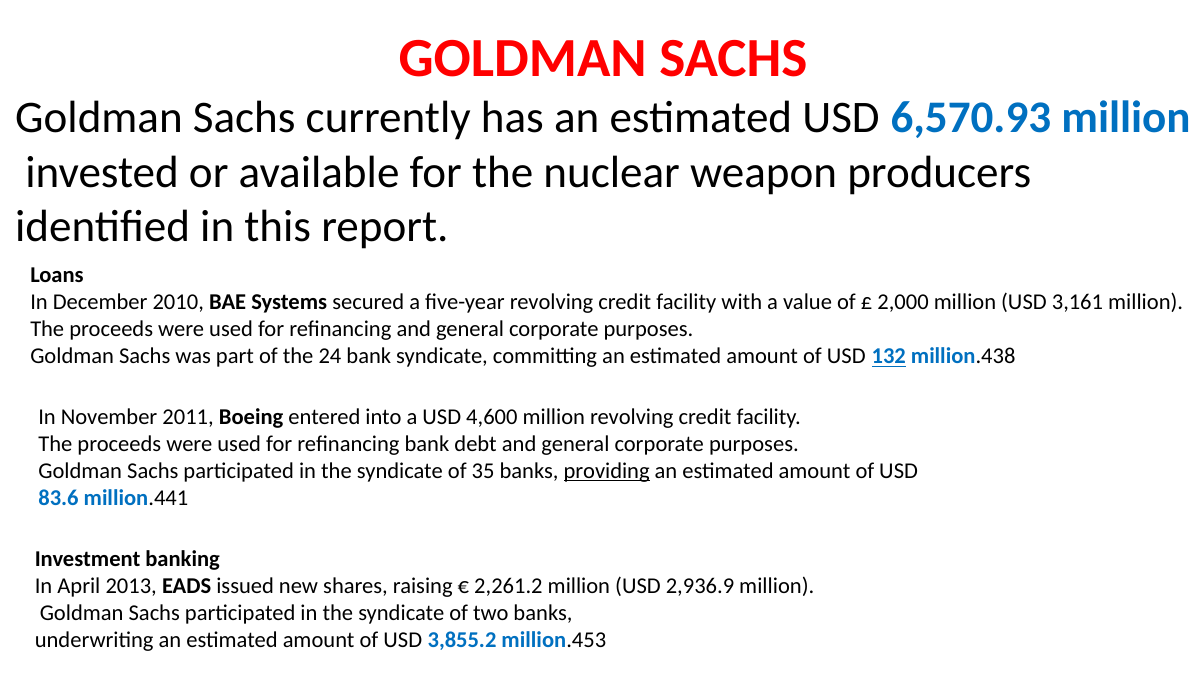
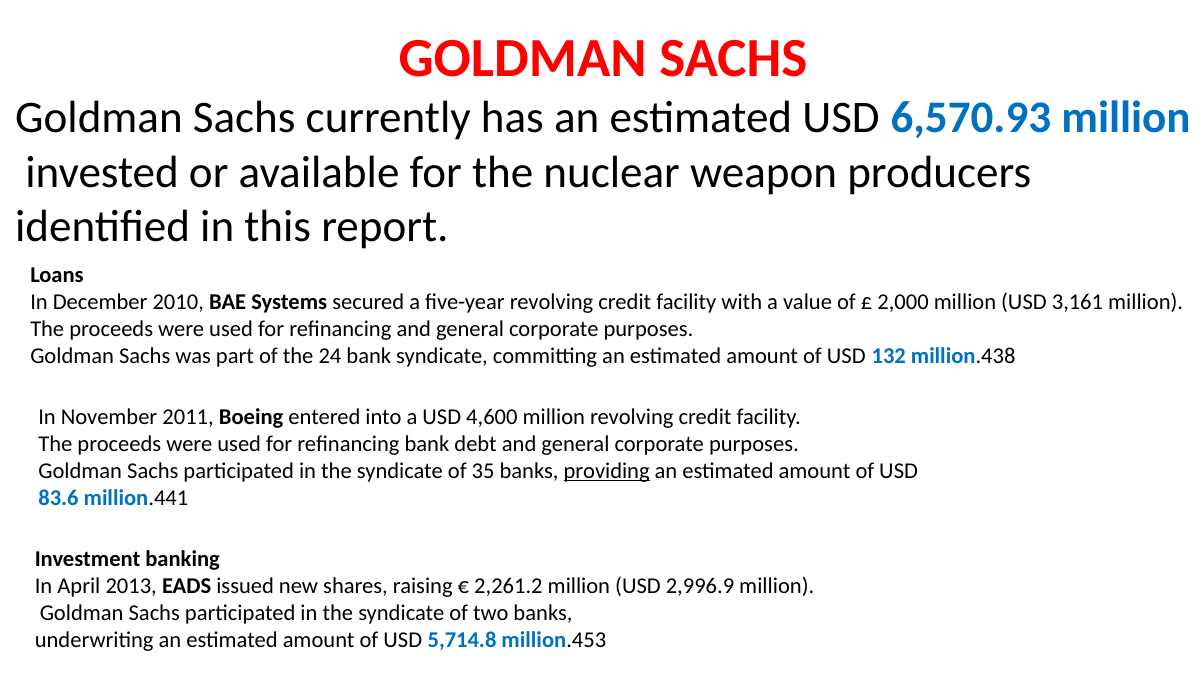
132 underline: present -> none
2,936.9: 2,936.9 -> 2,996.9
3,855.2: 3,855.2 -> 5,714.8
